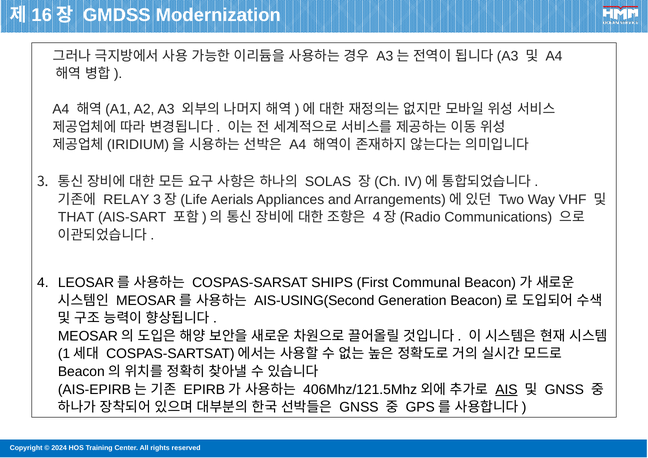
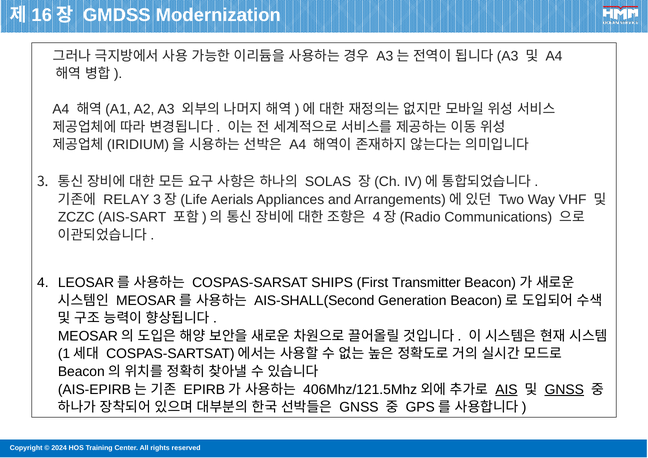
THAT: THAT -> ZCZC
Communal: Communal -> Transmitter
AIS-USING(Second: AIS-USING(Second -> AIS-SHALL(Second
GNSS at (564, 390) underline: none -> present
